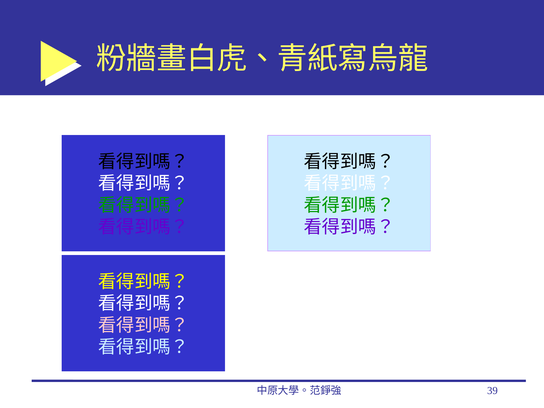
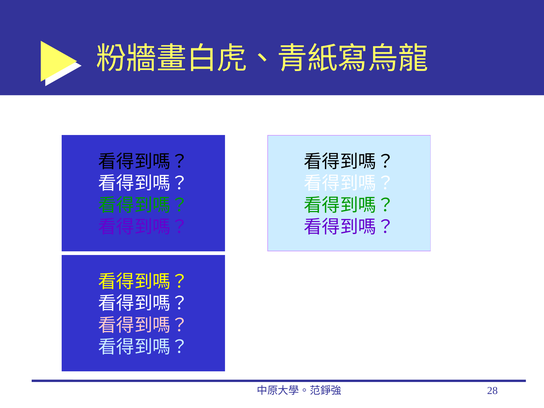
39: 39 -> 28
